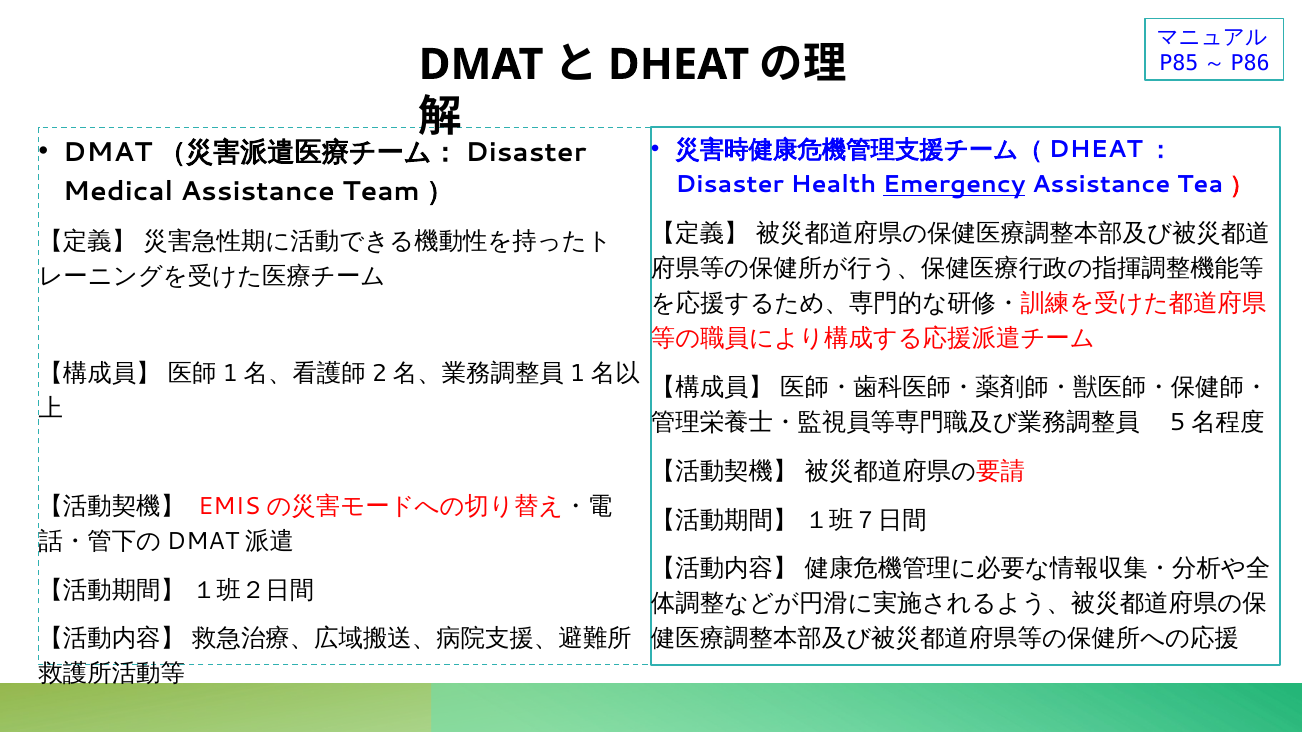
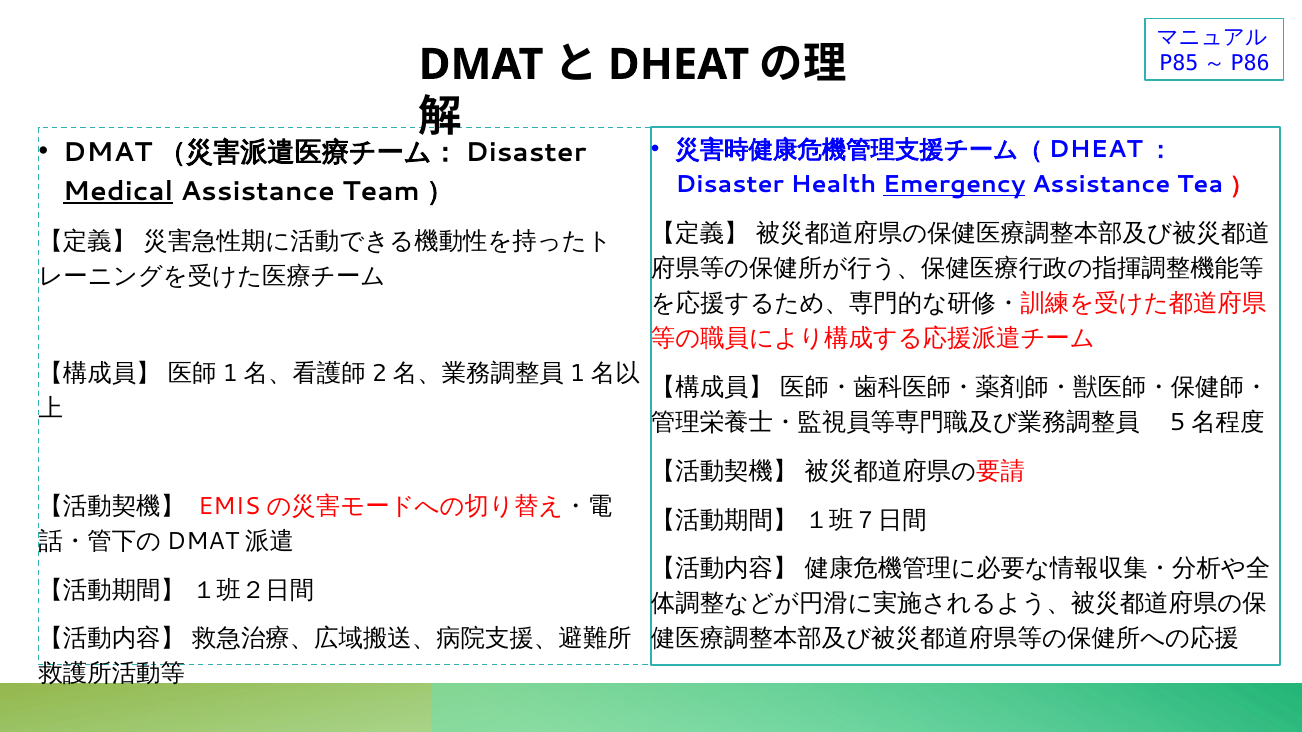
Medical underline: none -> present
